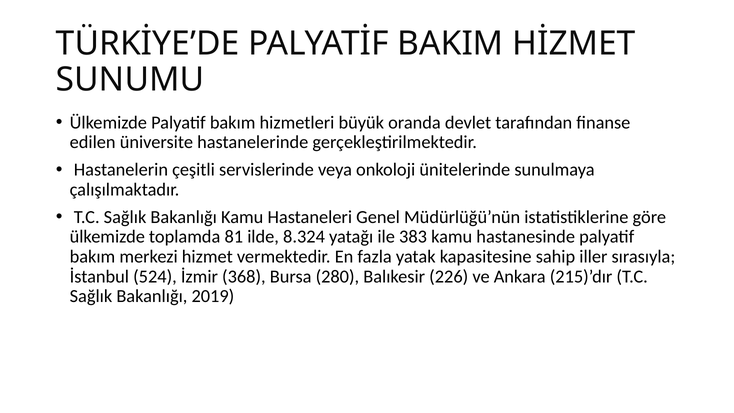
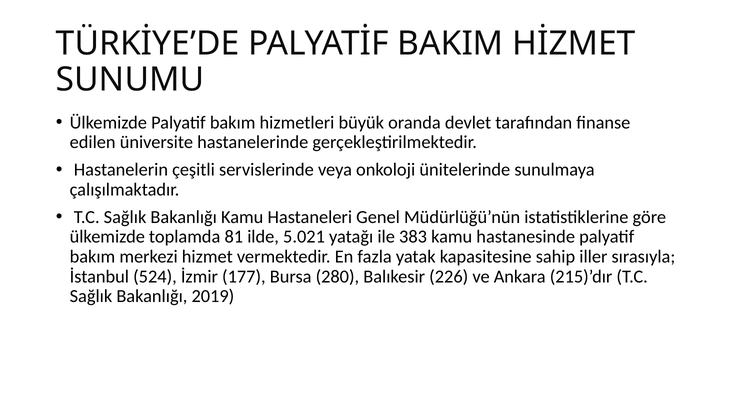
8.324: 8.324 -> 5.021
368: 368 -> 177
